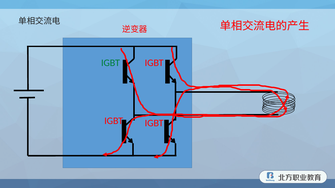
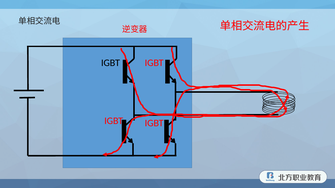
IGBT at (111, 63) colour: green -> black
